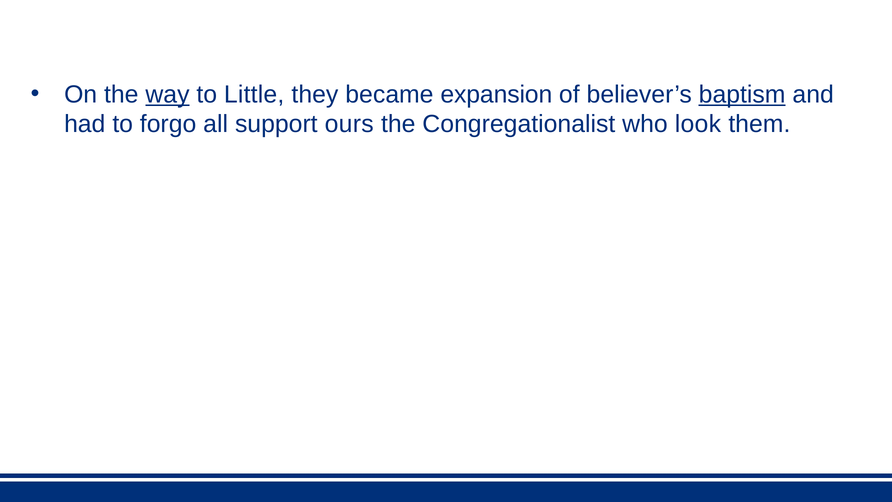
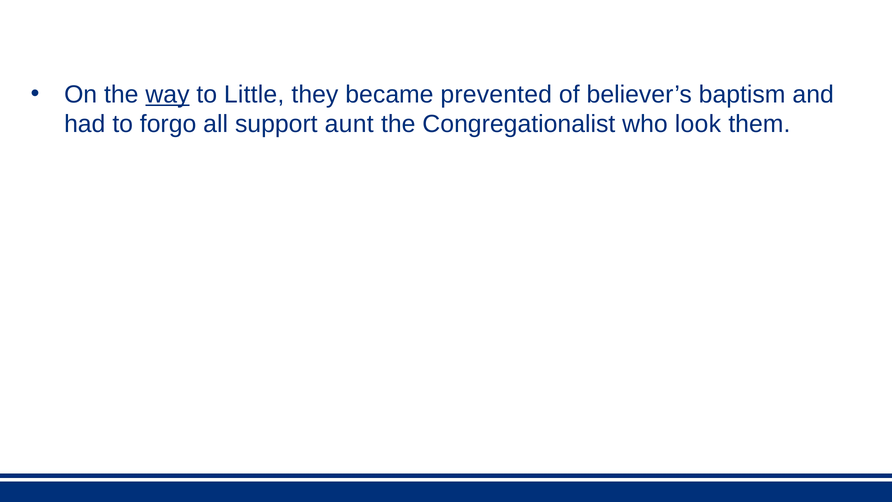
expansion: expansion -> prevented
baptism underline: present -> none
ours: ours -> aunt
